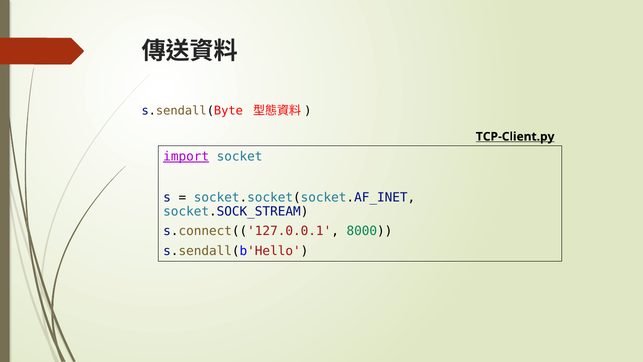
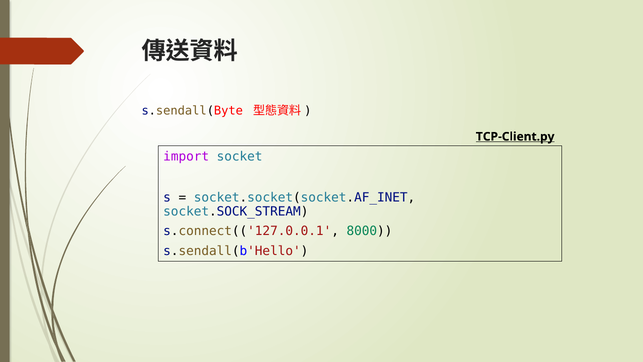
import underline: present -> none
